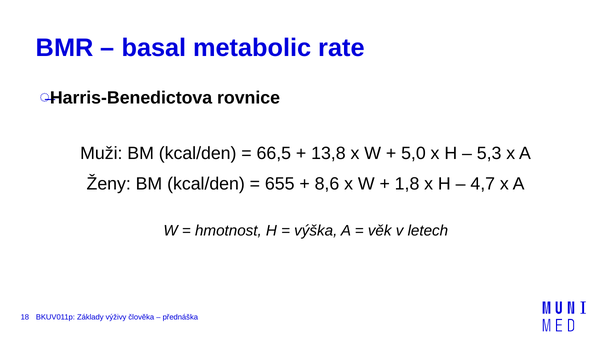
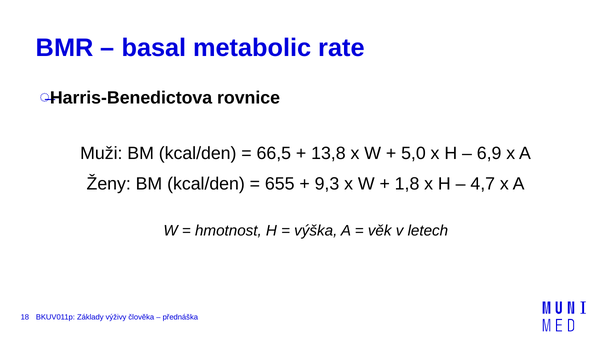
5,3: 5,3 -> 6,9
8,6: 8,6 -> 9,3
